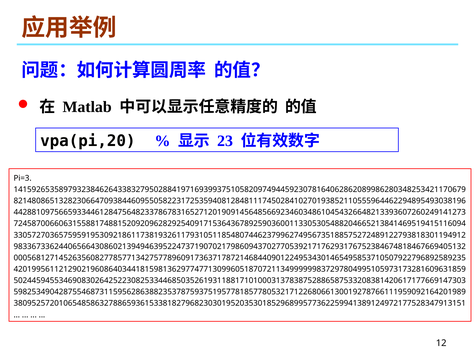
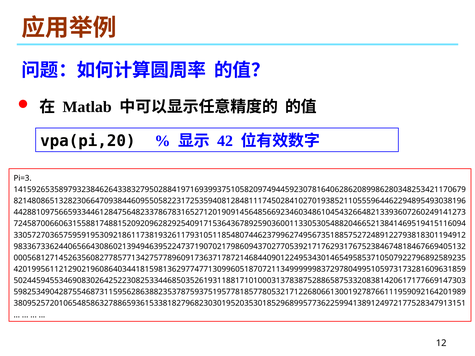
23: 23 -> 42
